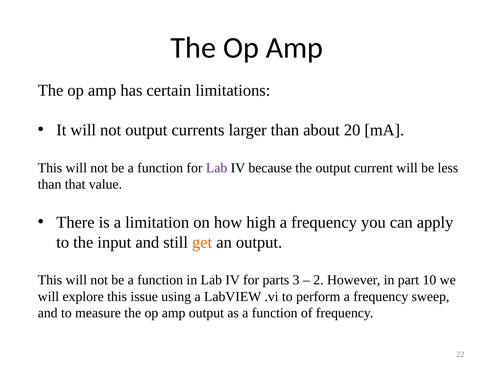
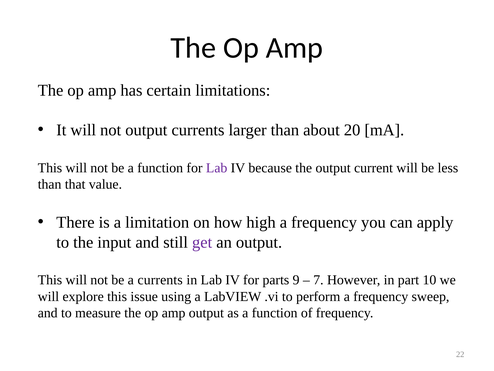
get colour: orange -> purple
function at (160, 280): function -> currents
3: 3 -> 9
2: 2 -> 7
